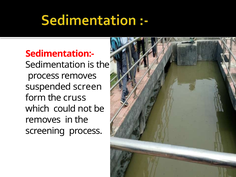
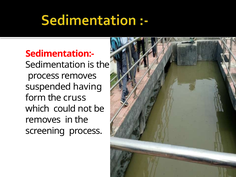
screen: screen -> having
